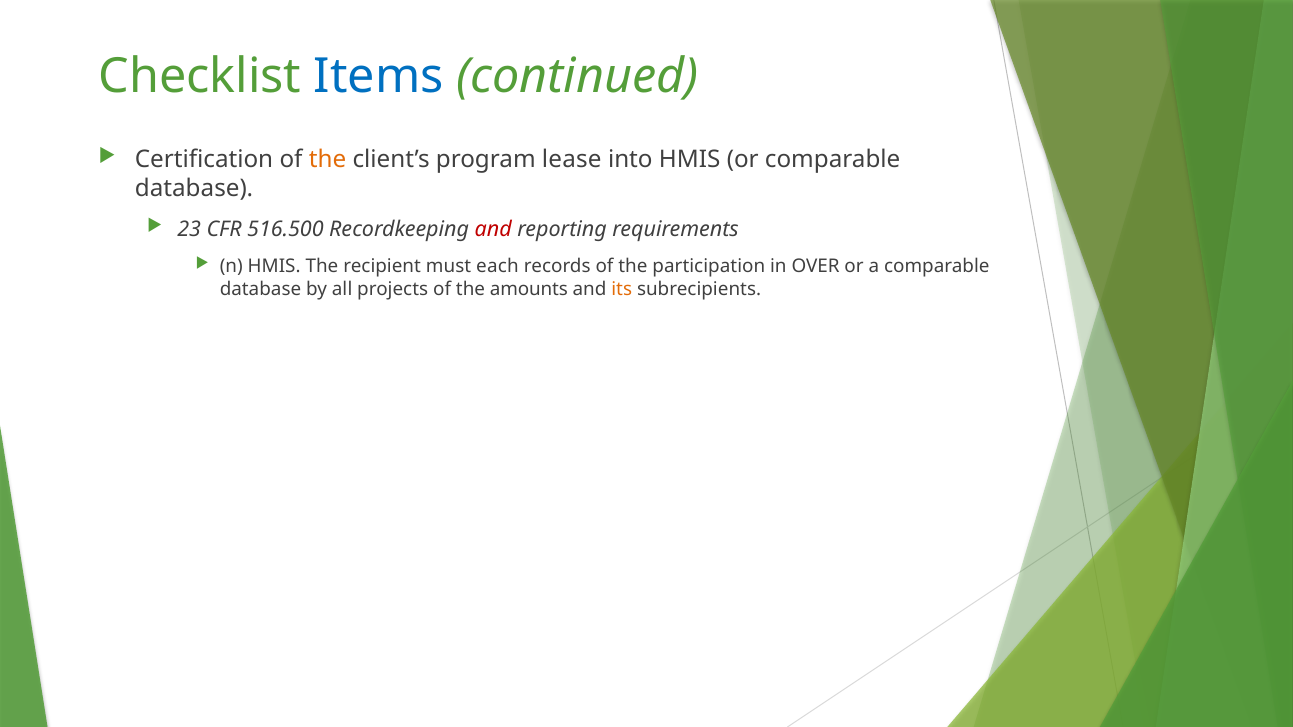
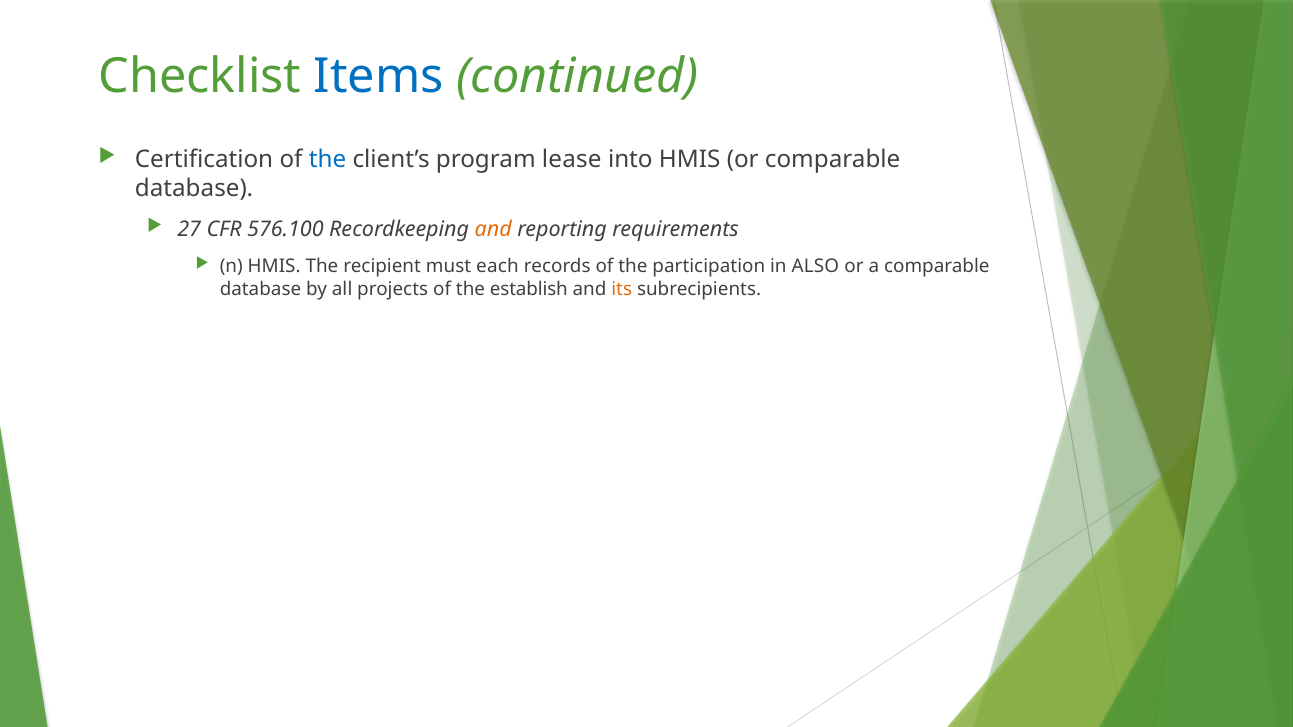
the at (328, 159) colour: orange -> blue
23: 23 -> 27
516.500: 516.500 -> 576.100
and at (493, 229) colour: red -> orange
OVER: OVER -> ALSO
amounts: amounts -> establish
